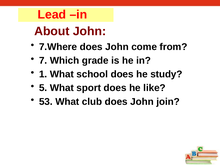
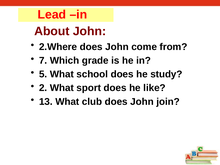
7.Where: 7.Where -> 2.Where
1: 1 -> 5
5: 5 -> 2
53: 53 -> 13
